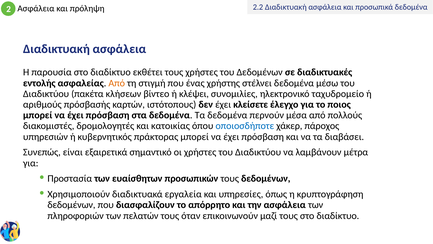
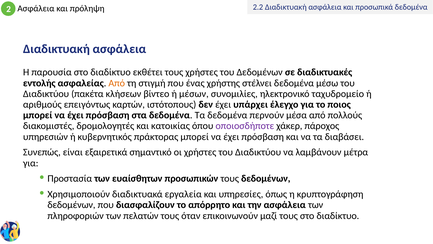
κλέψει: κλέψει -> μέσων
πρόσβασής: πρόσβασής -> επειγόντως
κλείσετε: κλείσετε -> υπάρχει
οποιοσδήποτε colour: blue -> purple
